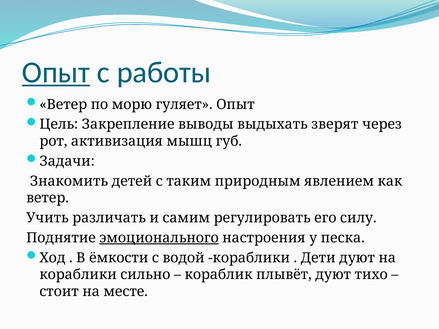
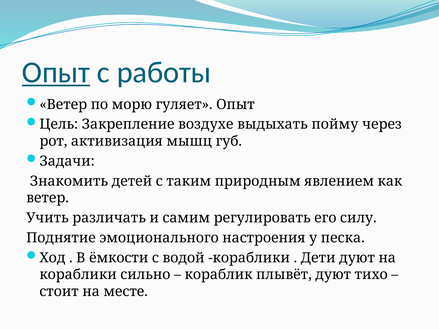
выводы: выводы -> воздухе
зверят: зверят -> пойму
эмоционального underline: present -> none
